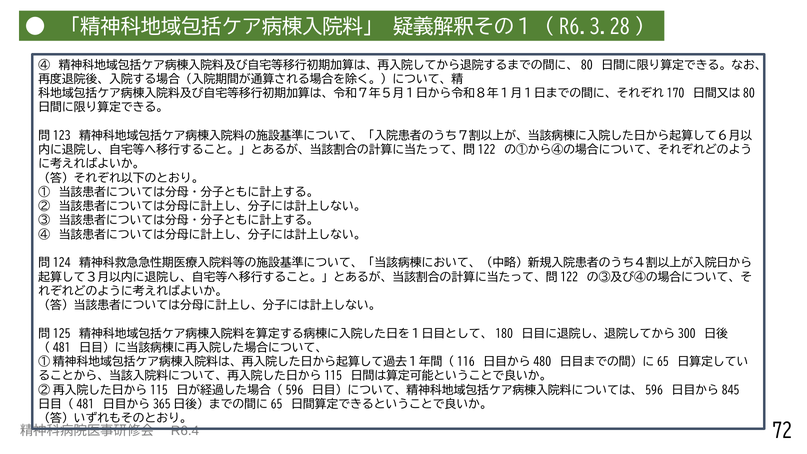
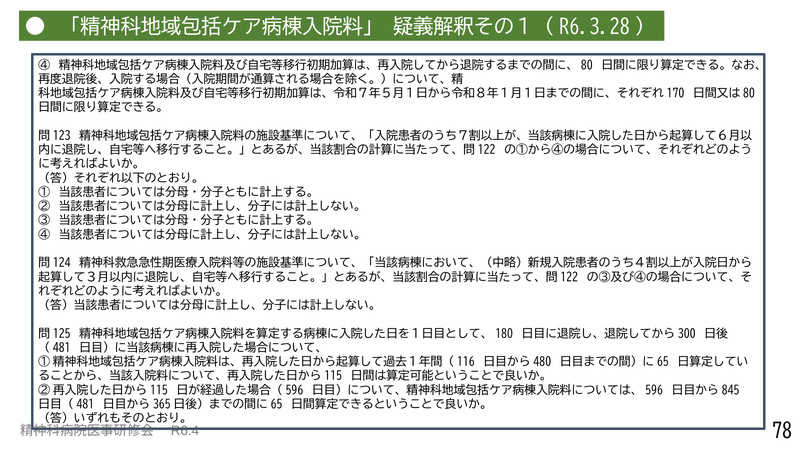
72: 72 -> 78
